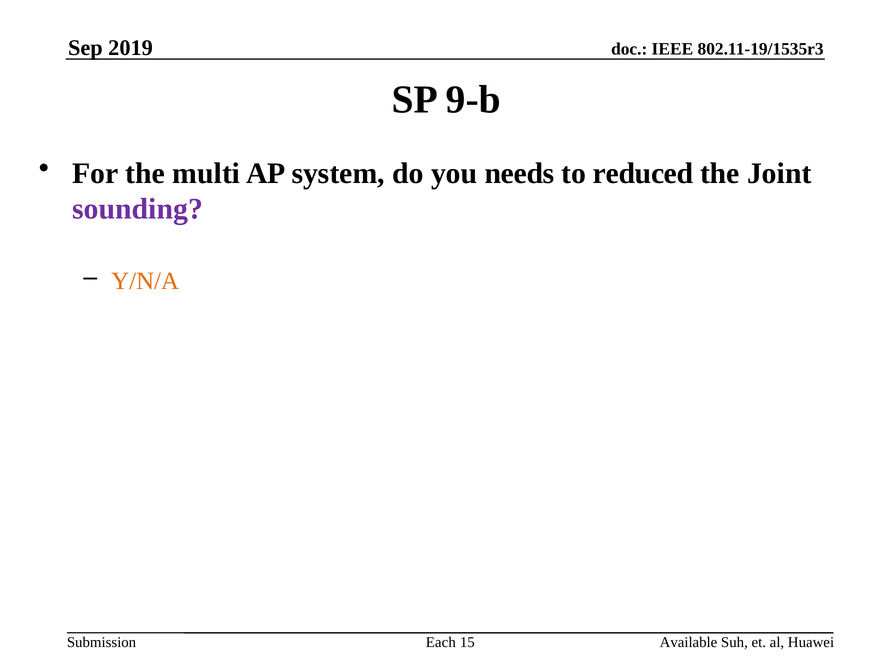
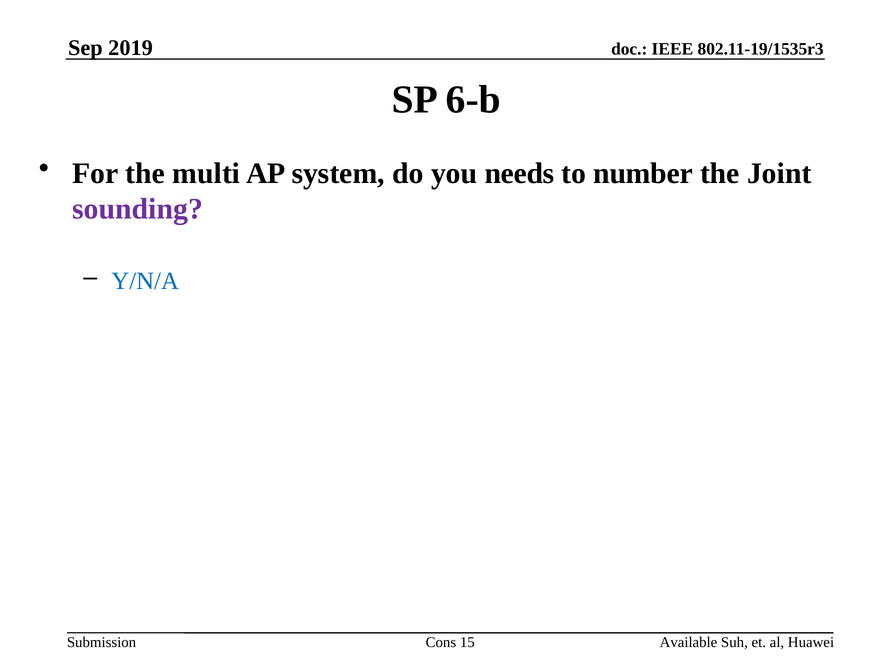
9-b: 9-b -> 6-b
reduced: reduced -> number
Y/N/A colour: orange -> blue
Each: Each -> Cons
